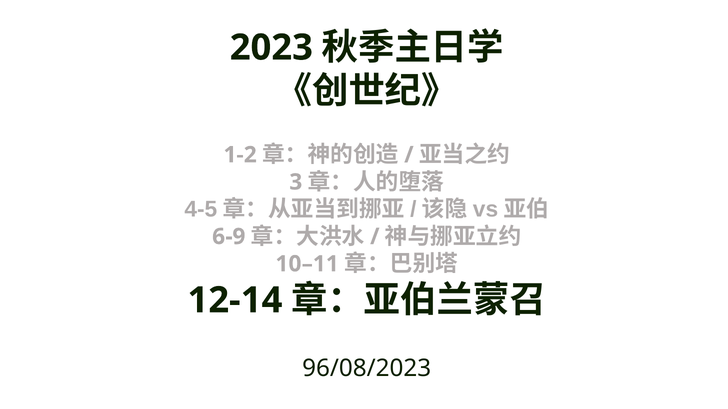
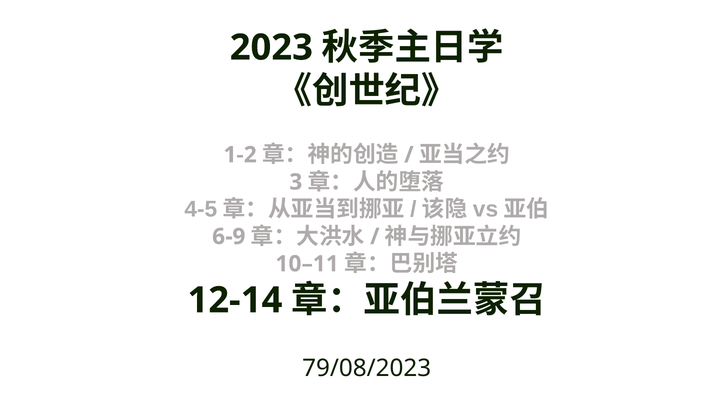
96/08/2023: 96/08/2023 -> 79/08/2023
